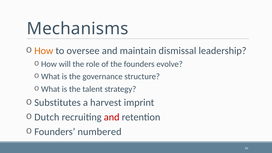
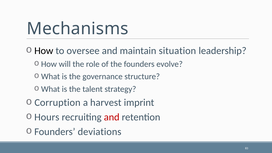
How at (44, 51) colour: orange -> black
dismissal: dismissal -> situation
Substitutes: Substitutes -> Corruption
Dutch: Dutch -> Hours
numbered: numbered -> deviations
